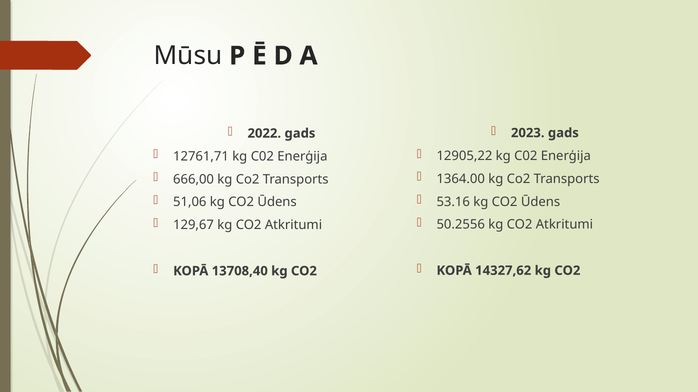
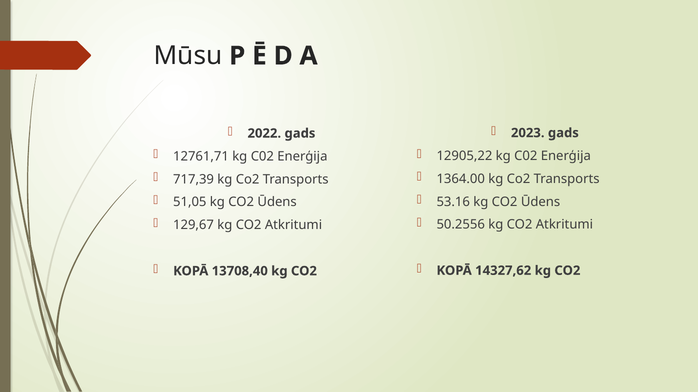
666,00: 666,00 -> 717,39
51,06: 51,06 -> 51,05
